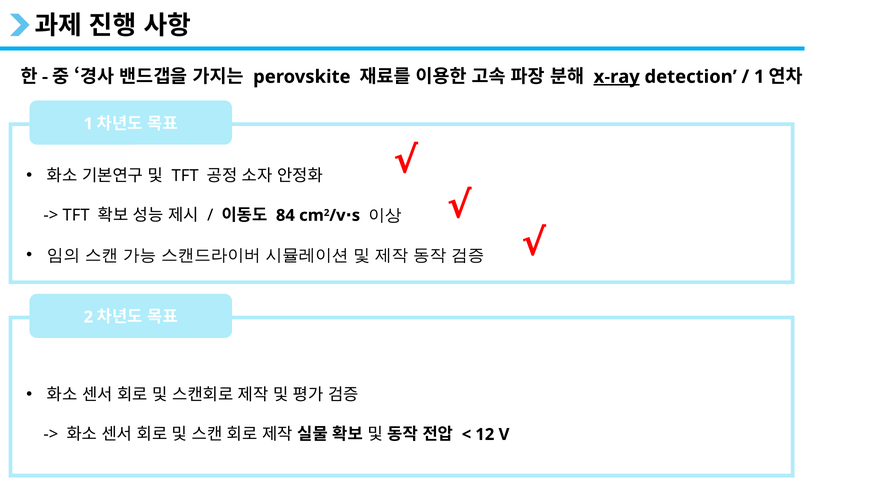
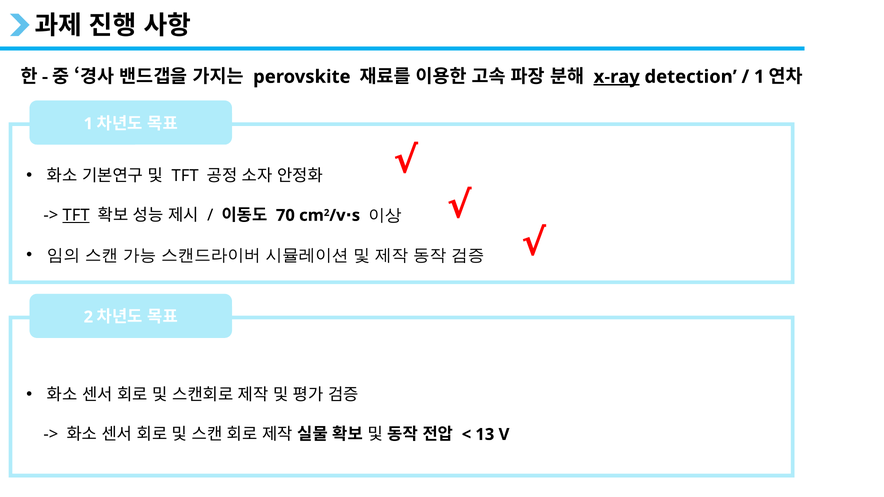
TFT at (76, 215) underline: none -> present
84: 84 -> 70
12: 12 -> 13
